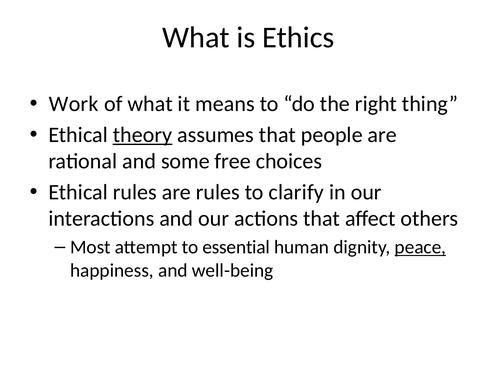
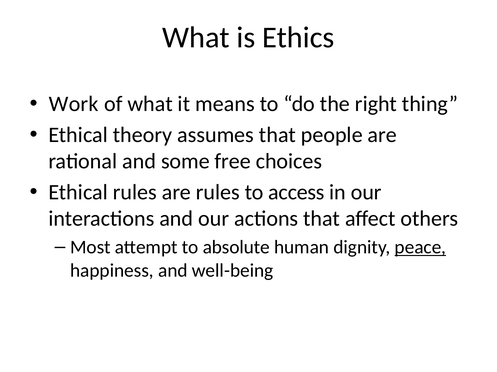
theory underline: present -> none
clarify: clarify -> access
essential: essential -> absolute
